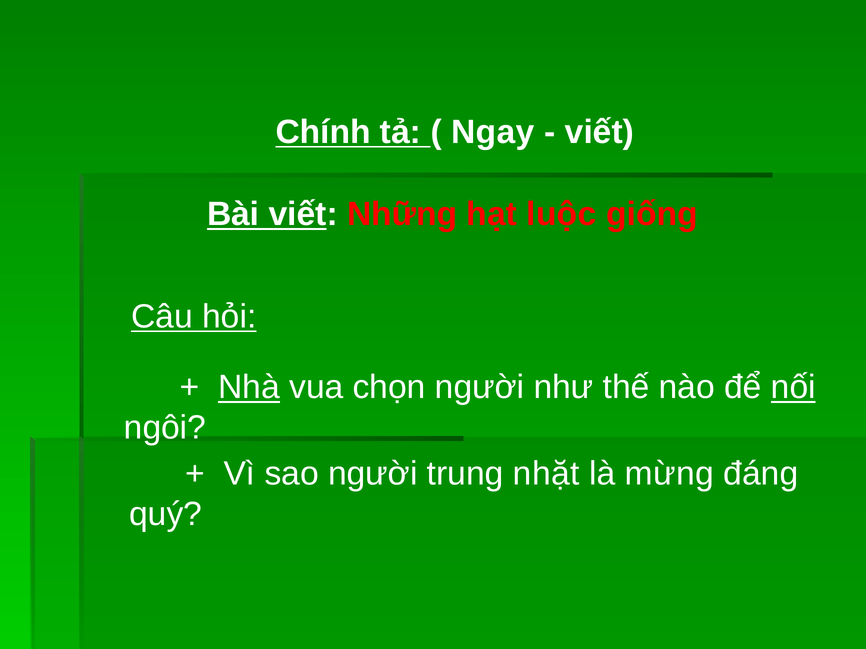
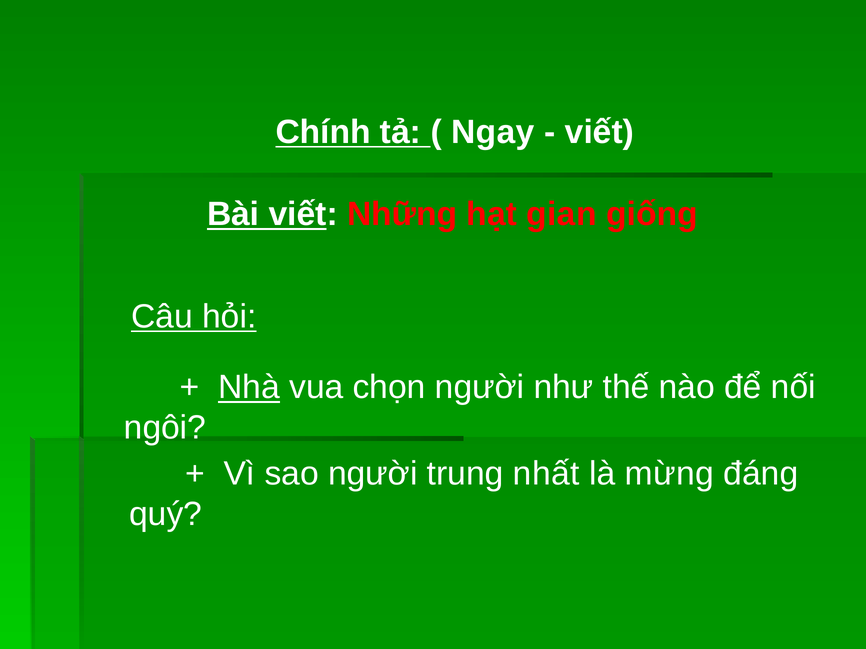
luộc: luộc -> gian
nối underline: present -> none
nhặt: nhặt -> nhất
